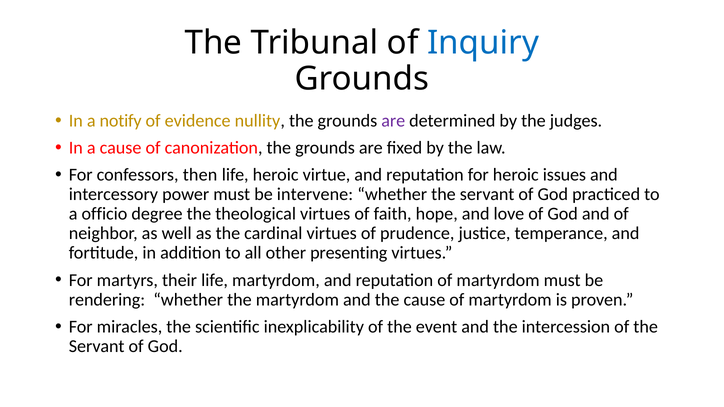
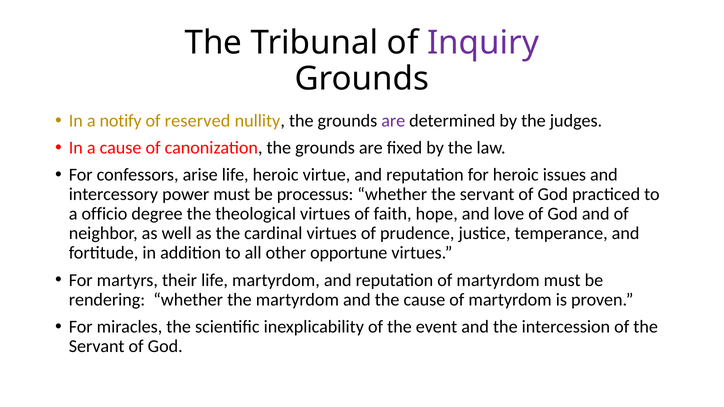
Inquiry colour: blue -> purple
evidence: evidence -> reserved
then: then -> arise
intervene: intervene -> processus
presenting: presenting -> opportune
